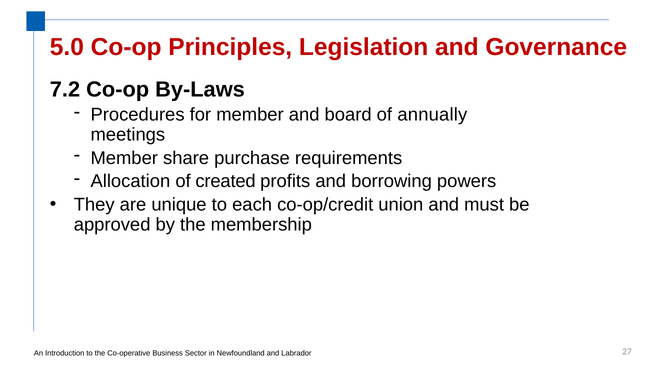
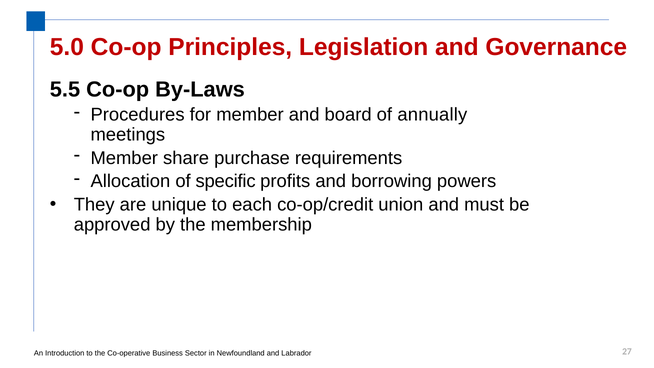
7.2: 7.2 -> 5.5
created: created -> specific
